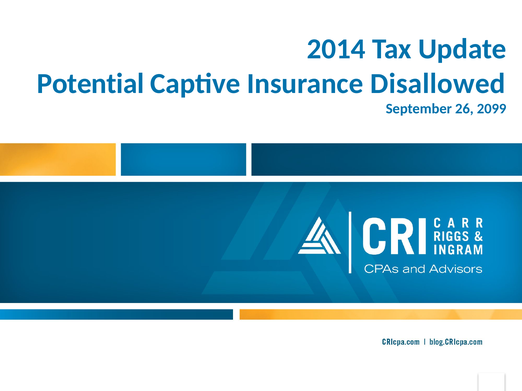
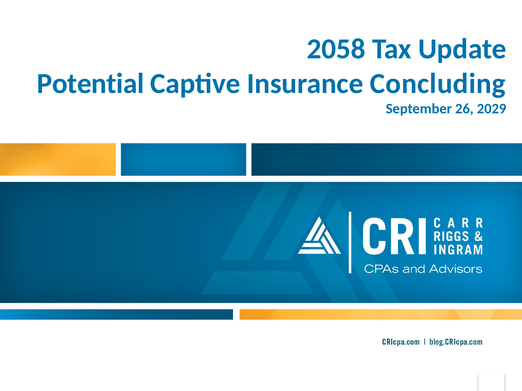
2014: 2014 -> 2058
Disallowed: Disallowed -> Concluding
2099: 2099 -> 2029
